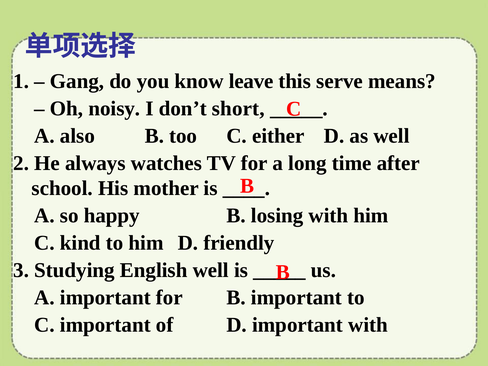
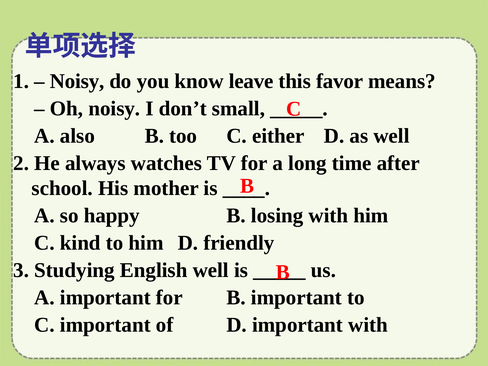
Gang at (77, 81): Gang -> Noisy
serve: serve -> favor
short: short -> small
